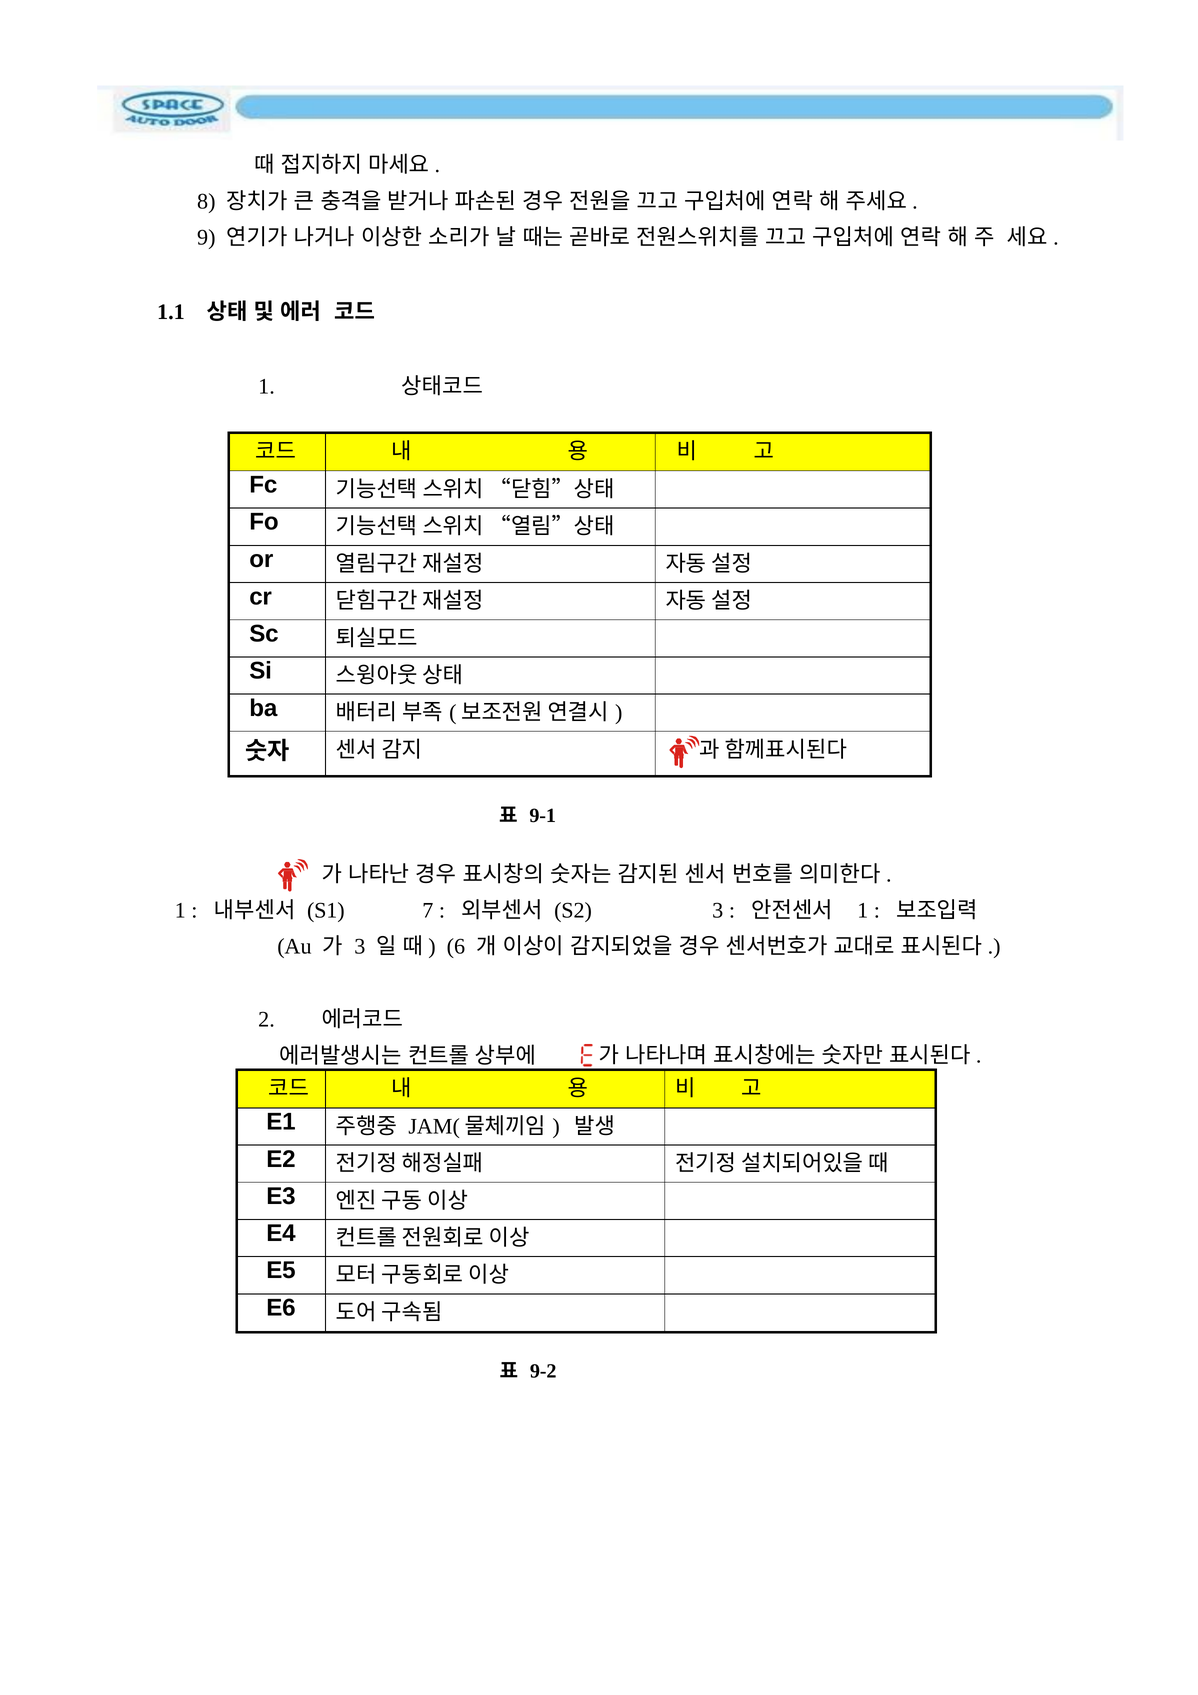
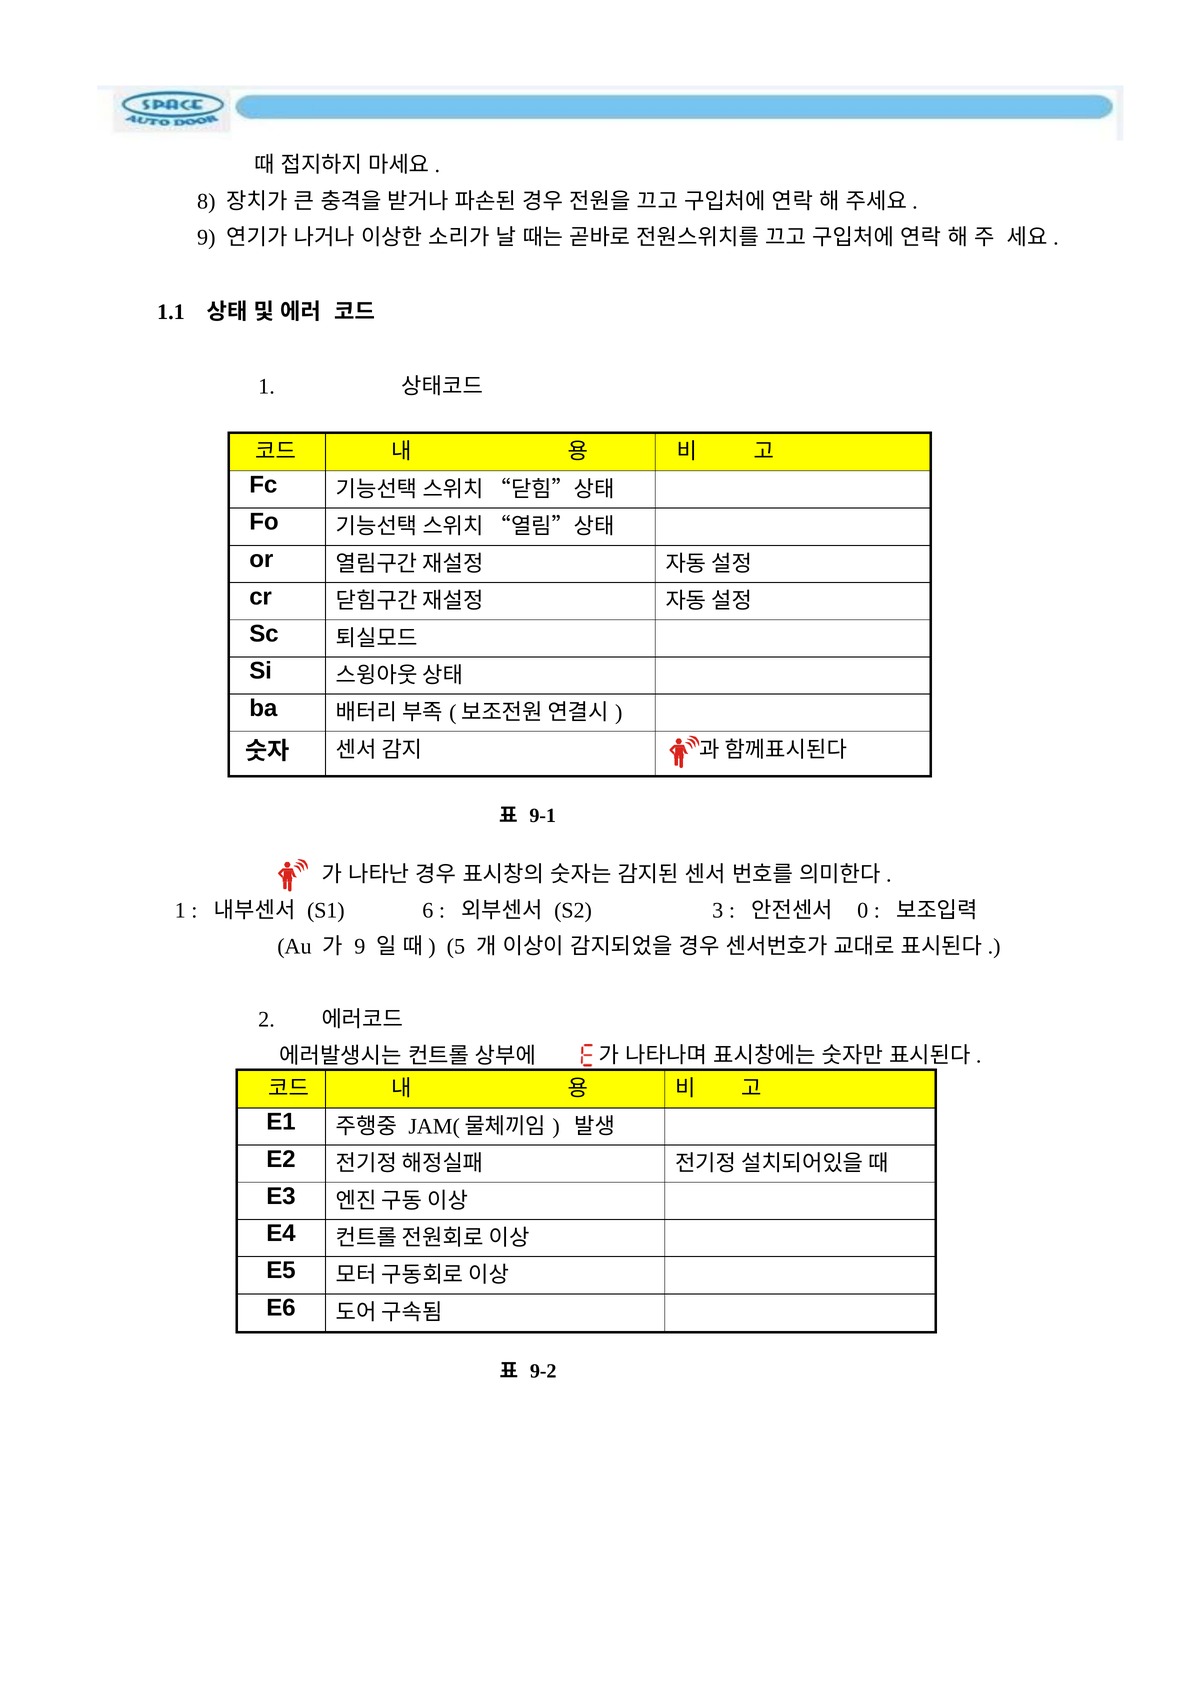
7: 7 -> 6
1 at (863, 911): 1 -> 0
3 at (360, 947): 3 -> 9
6: 6 -> 5
